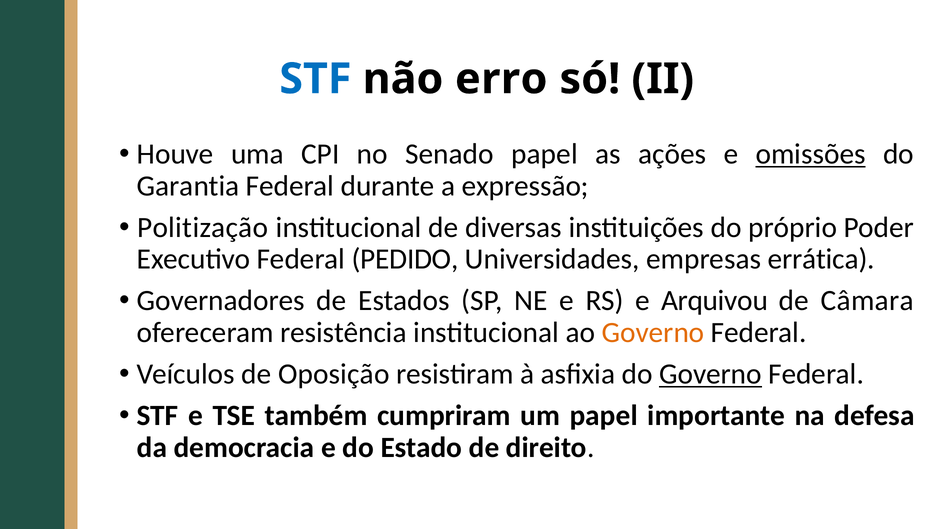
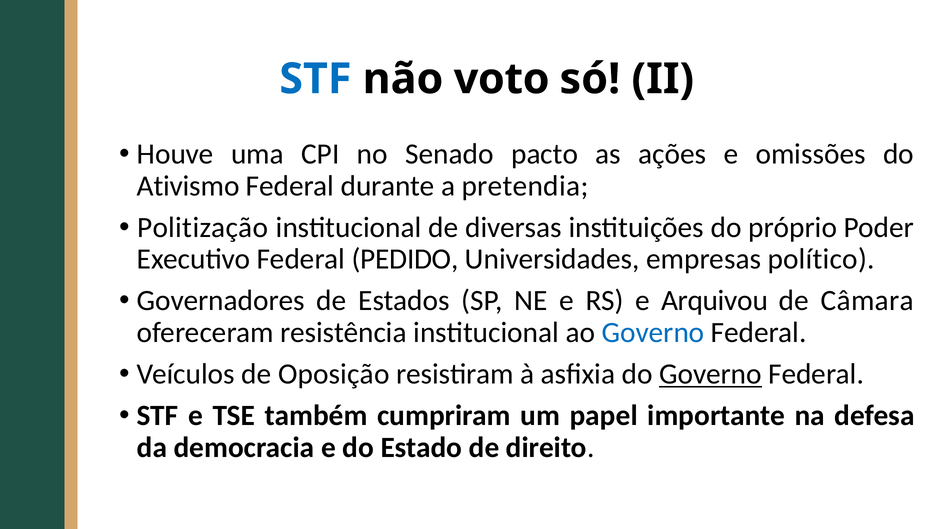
erro: erro -> voto
Senado papel: papel -> pacto
omissões underline: present -> none
Garantia: Garantia -> Ativismo
expressão: expressão -> pretendia
errática: errática -> político
Governo at (653, 332) colour: orange -> blue
